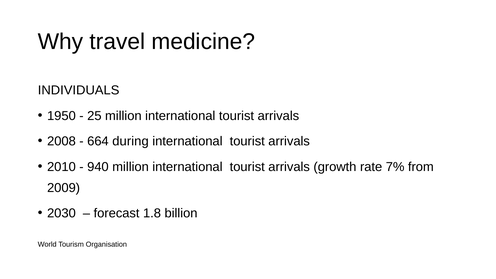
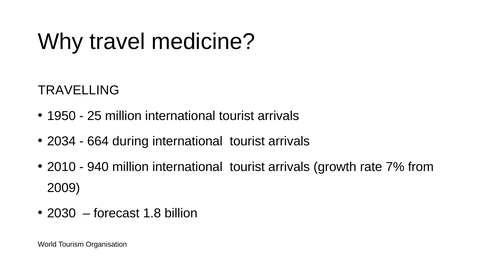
INDIVIDUALS: INDIVIDUALS -> TRAVELLING
2008: 2008 -> 2034
